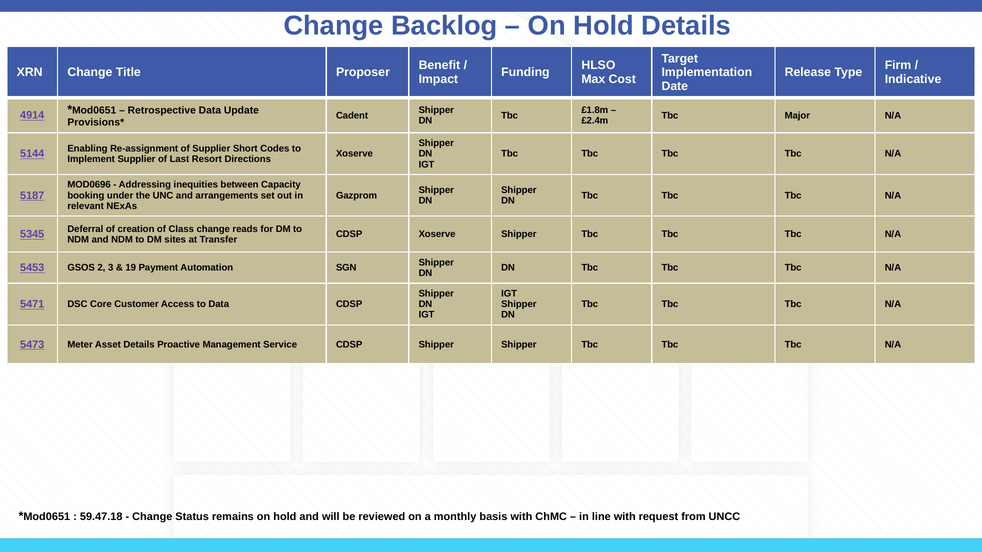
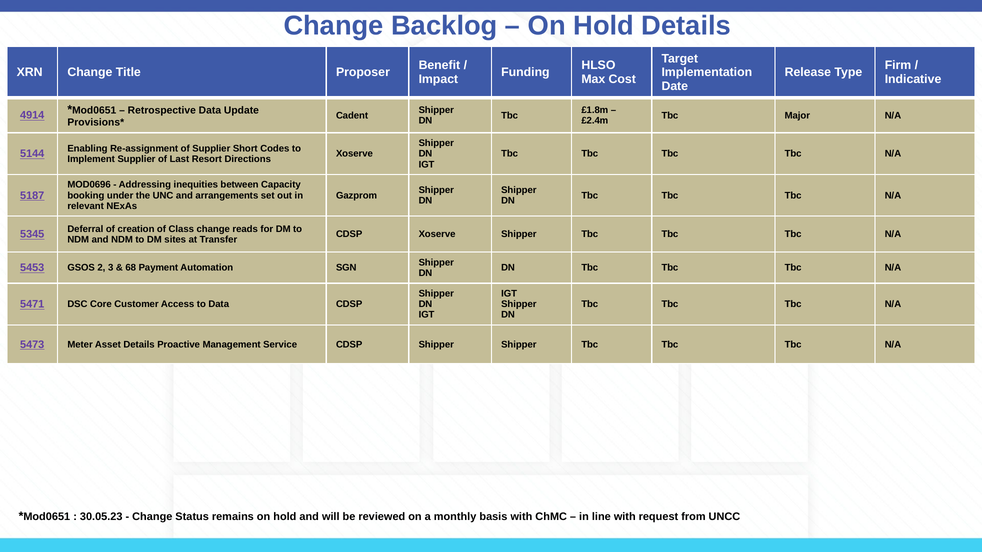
19: 19 -> 68
59.47.18: 59.47.18 -> 30.05.23
